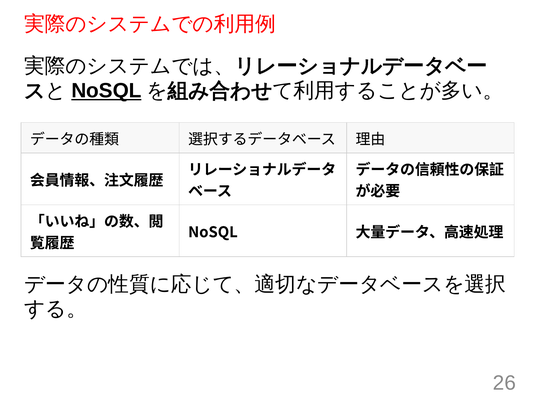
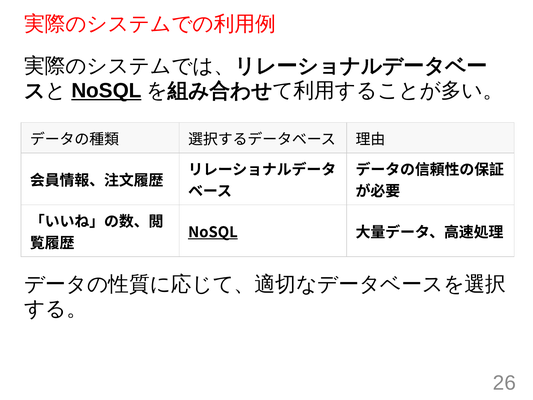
NoSQL at (213, 232) underline: none -> present
